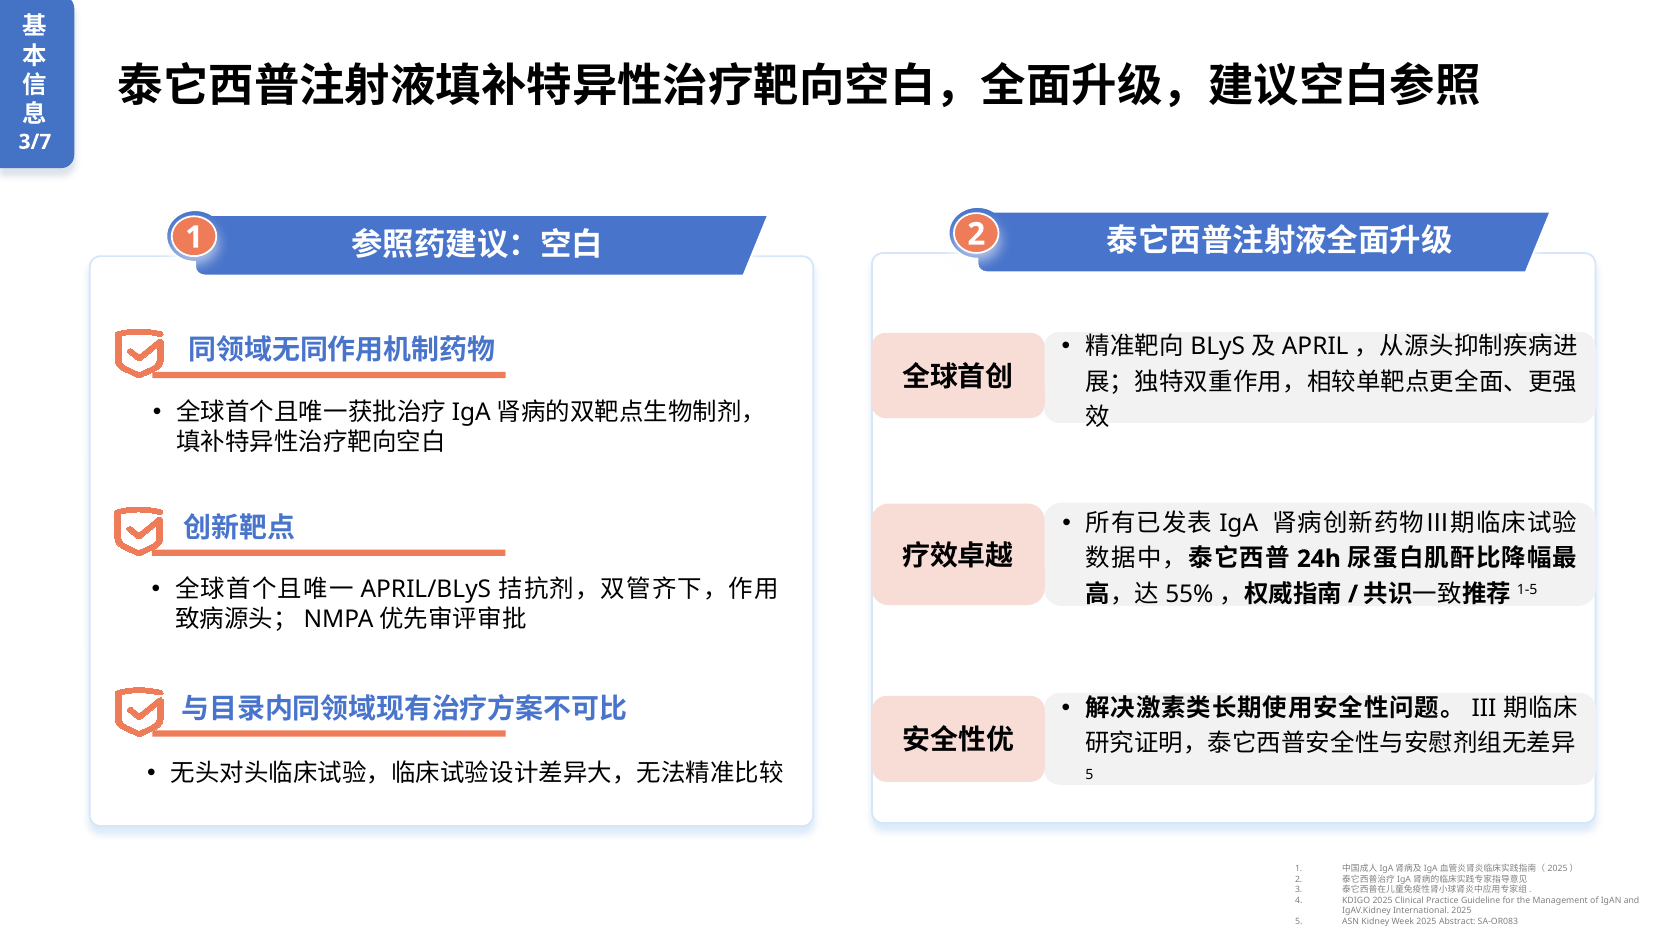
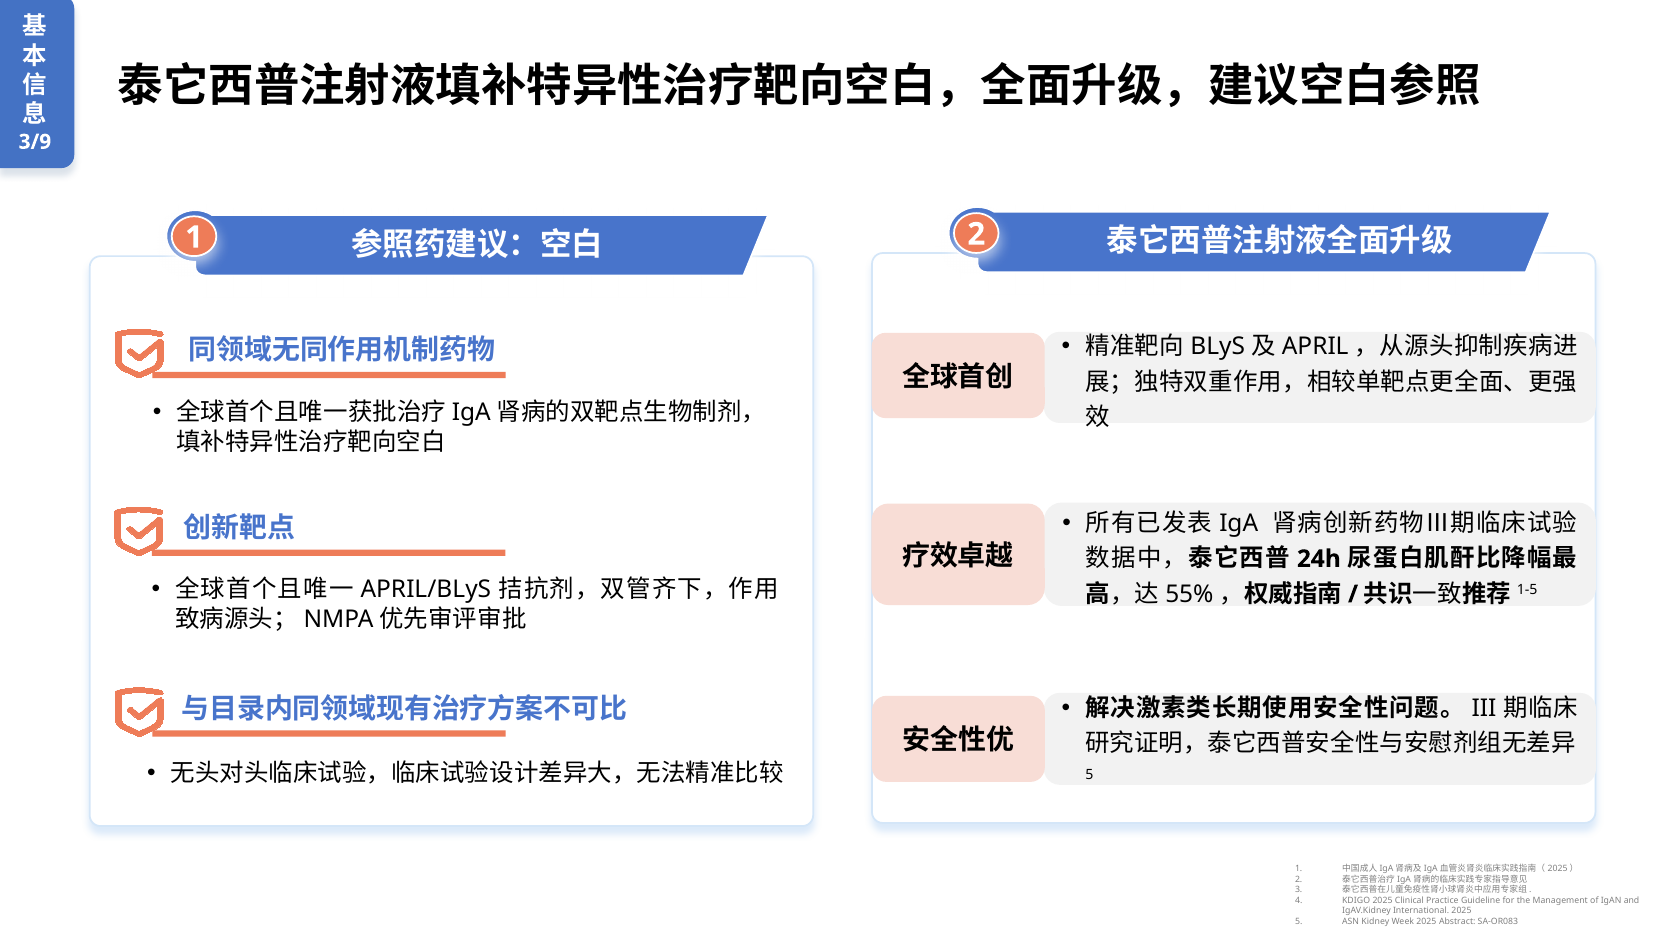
3/7: 3/7 -> 3/9
